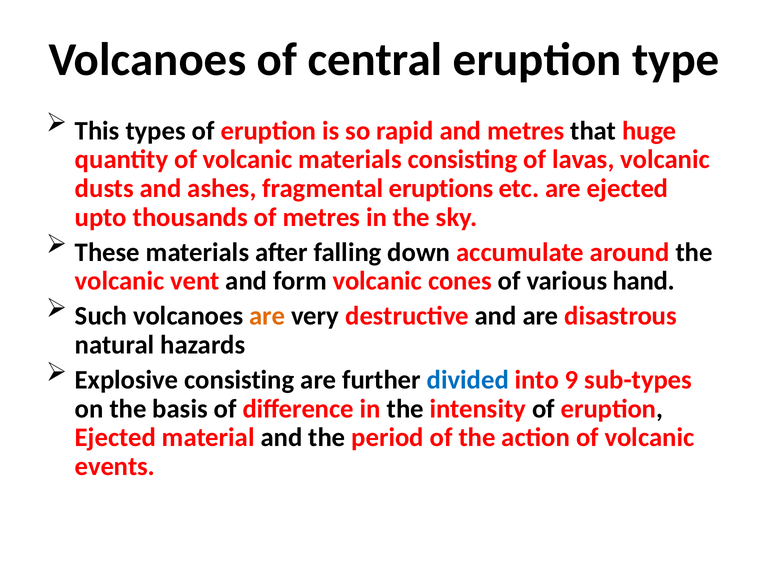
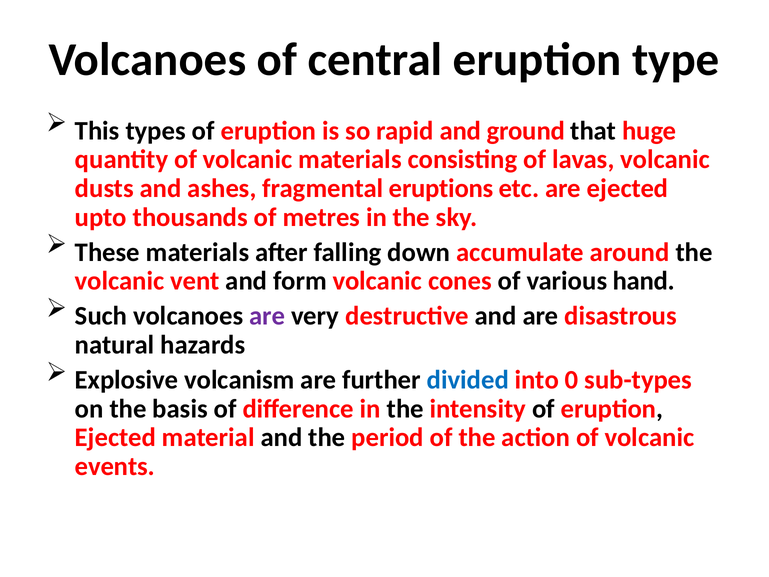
and metres: metres -> ground
are at (267, 316) colour: orange -> purple
Explosive consisting: consisting -> volcanism
9: 9 -> 0
